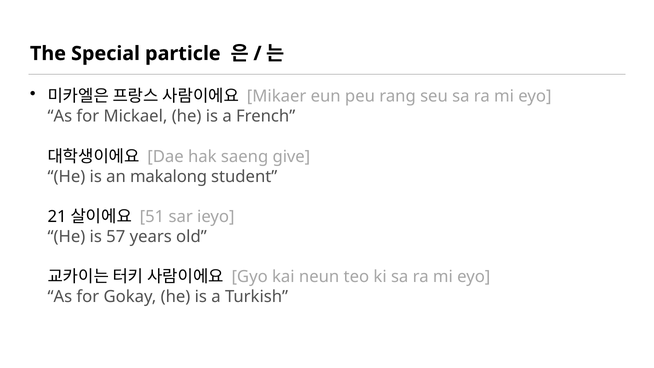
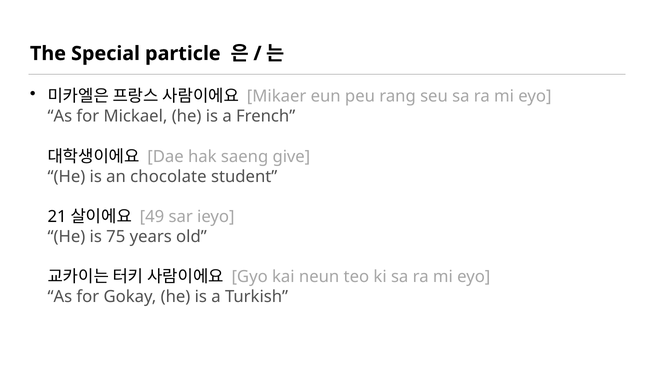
makalong: makalong -> chocolate
51: 51 -> 49
57: 57 -> 75
